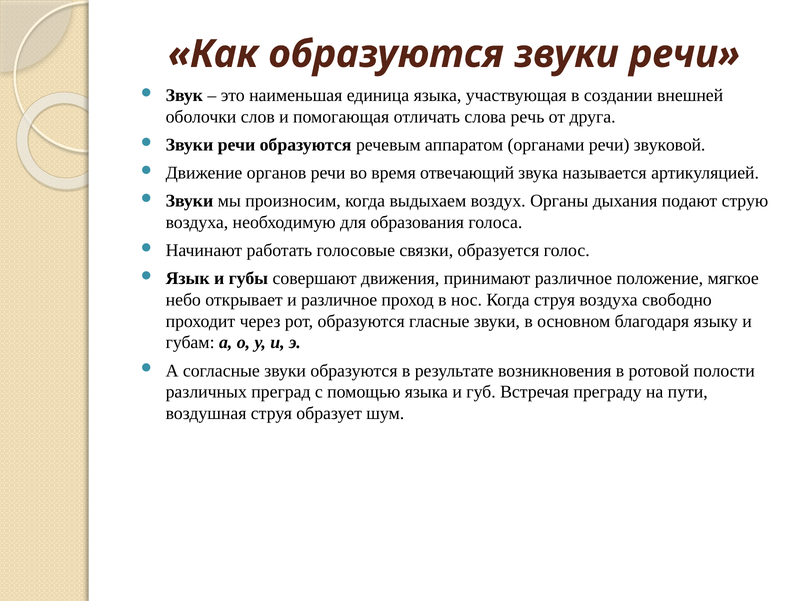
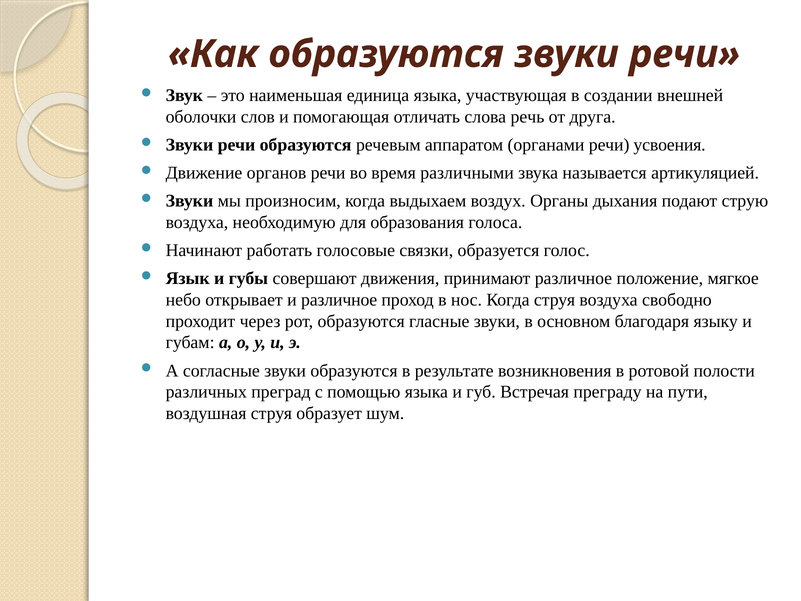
звуковой: звуковой -> усвоения
отвечающий: отвечающий -> различными
